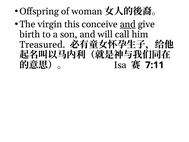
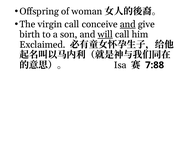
virgin this: this -> call
will underline: none -> present
Treasured: Treasured -> Exclaimed
7:11: 7:11 -> 7:88
